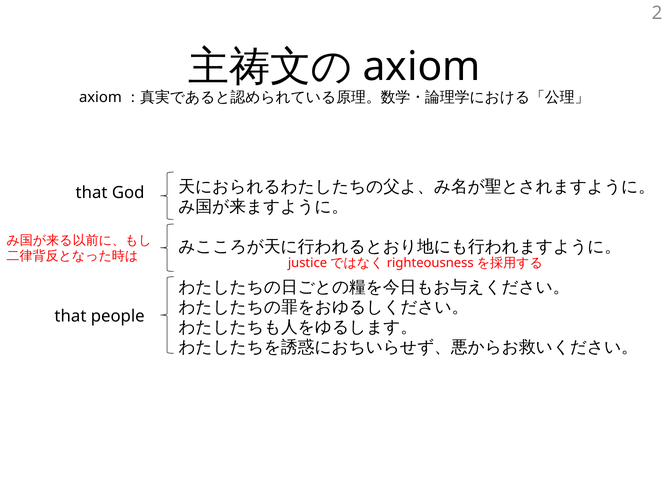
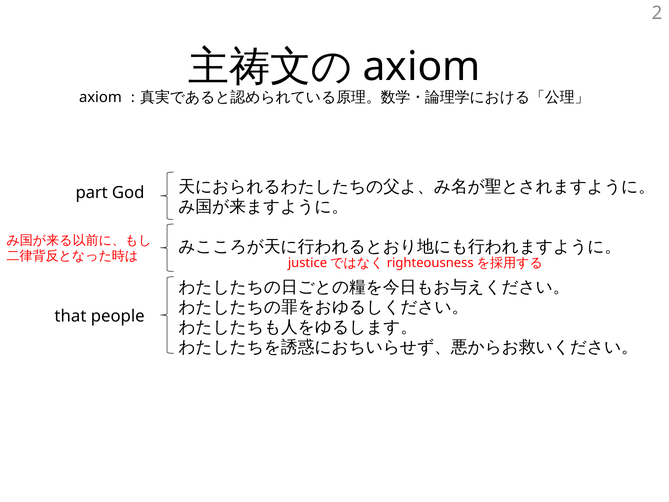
that at (92, 193): that -> part
